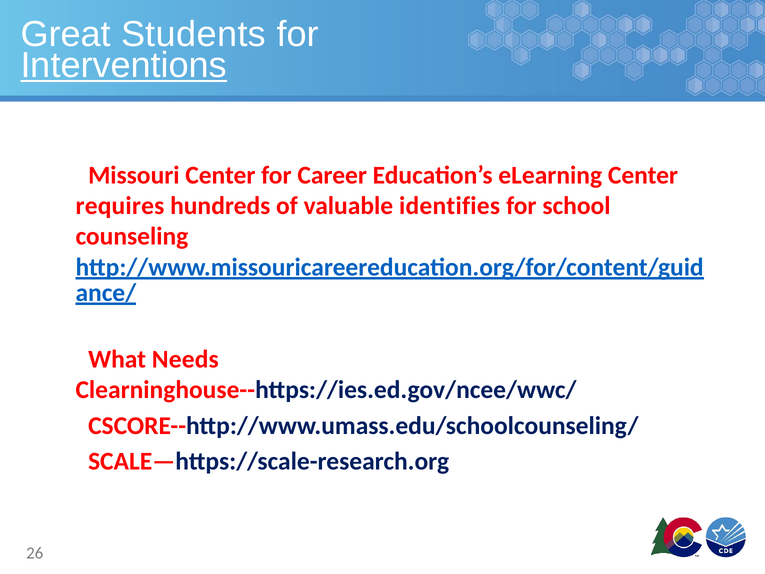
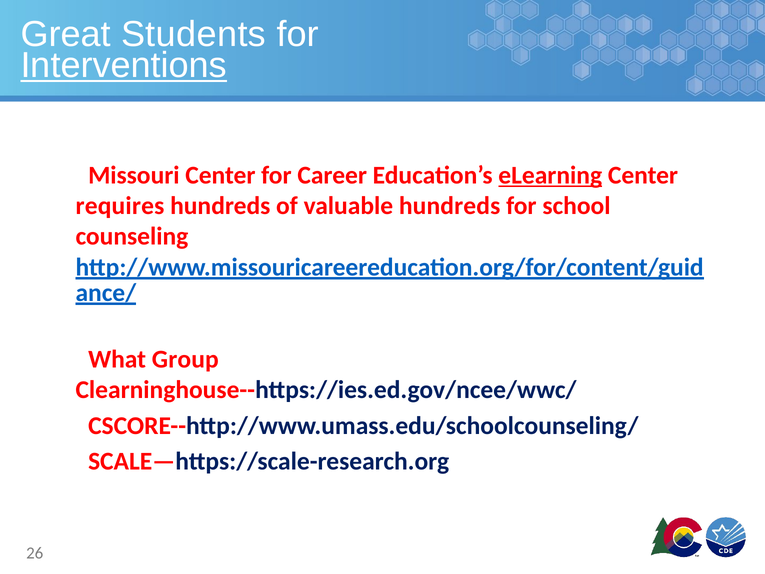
eLearning underline: none -> present
valuable identifies: identifies -> hundreds
Needs: Needs -> Group
